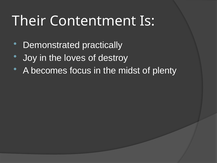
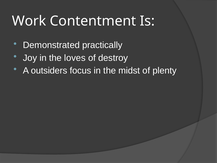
Their: Their -> Work
becomes: becomes -> outsiders
